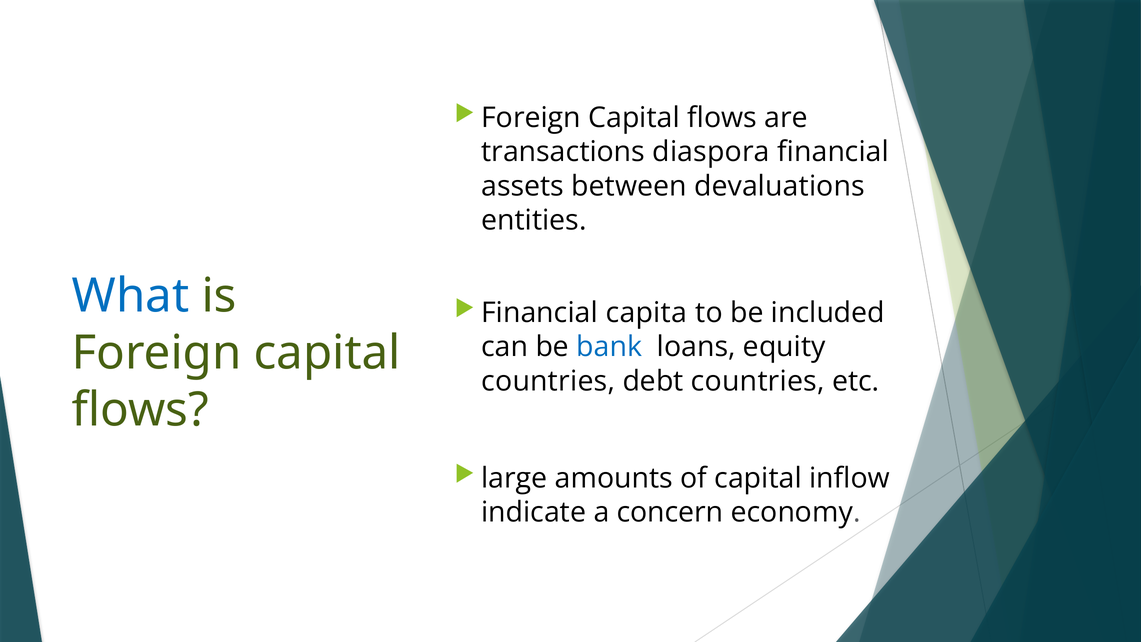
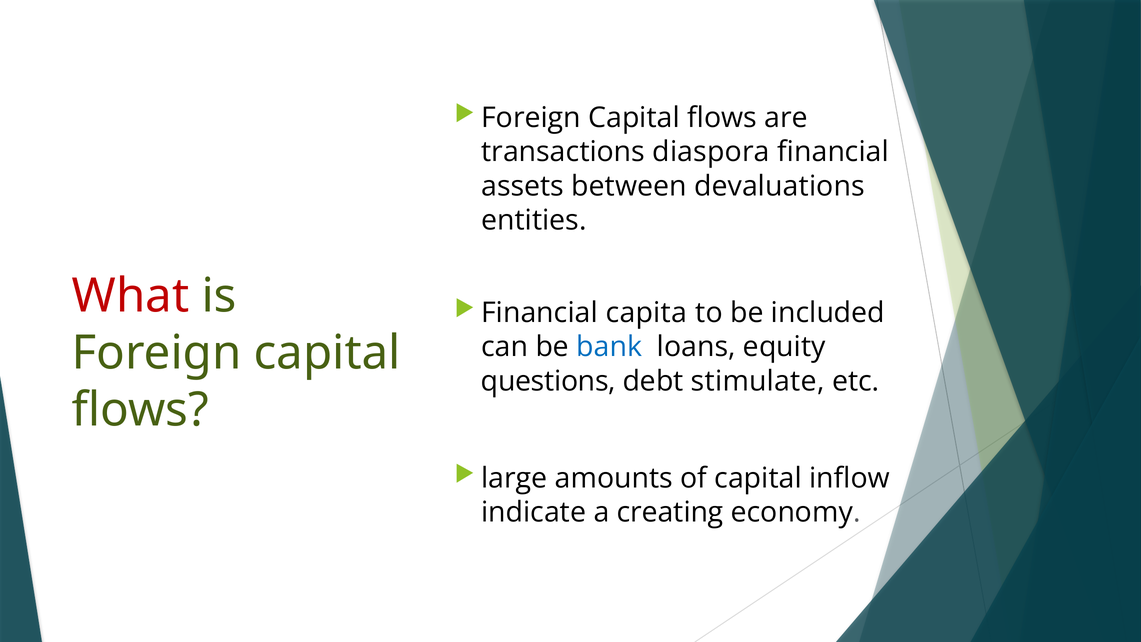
What colour: blue -> red
countries at (548, 381): countries -> questions
debt countries: countries -> stimulate
concern: concern -> creating
